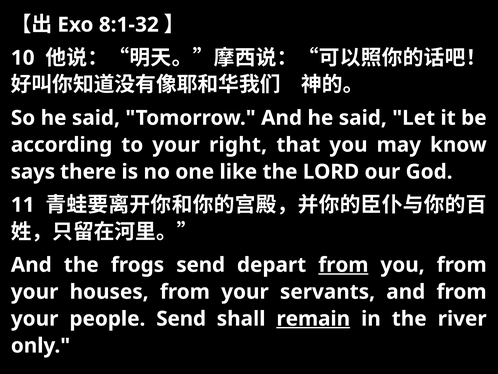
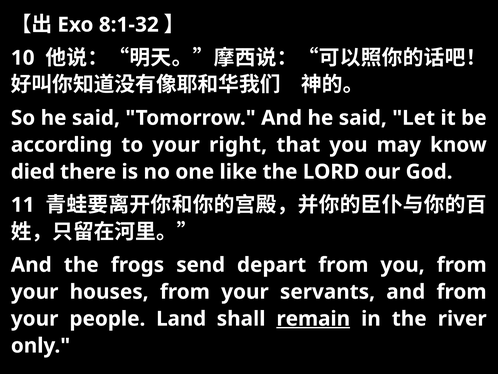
says: says -> died
from at (343, 265) underline: present -> none
people Send: Send -> Land
